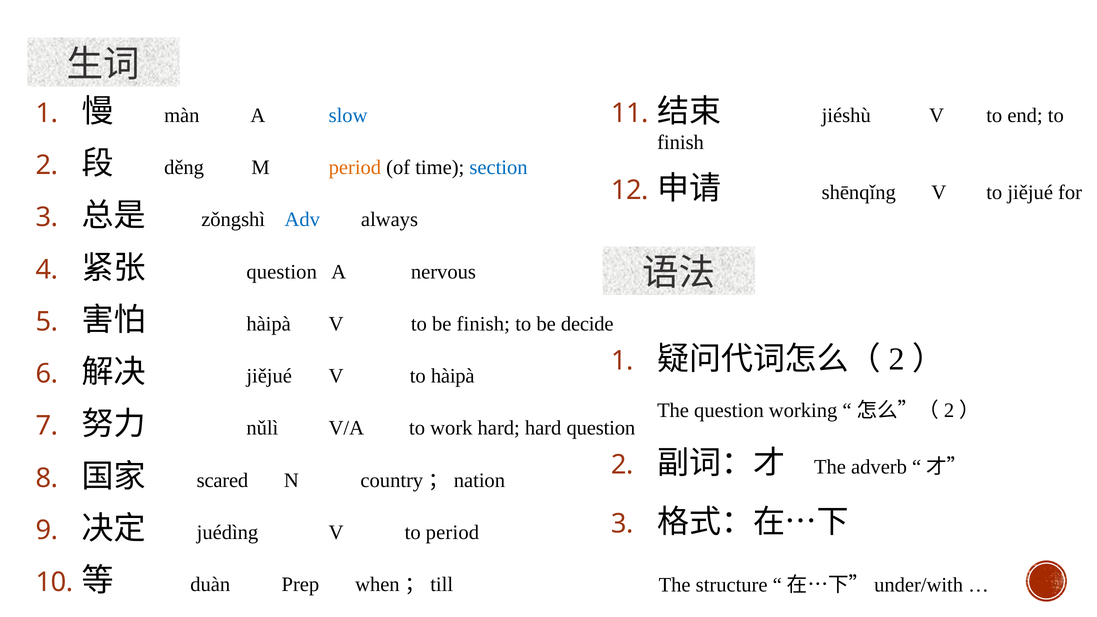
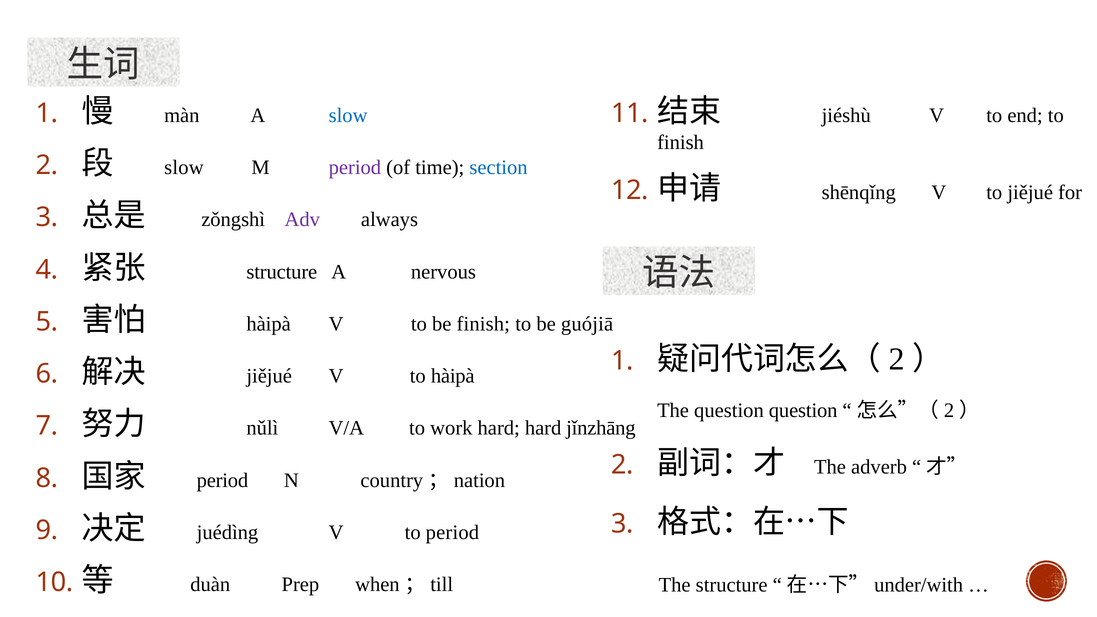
děng at (184, 168): děng -> slow
period at (355, 168) colour: orange -> purple
Adv colour: blue -> purple
question at (282, 272): question -> structure
decide: decide -> guójiā
question working: working -> question
hard question: question -> jǐnzhāng
scared at (222, 480): scared -> period
